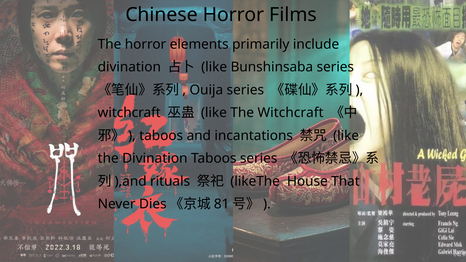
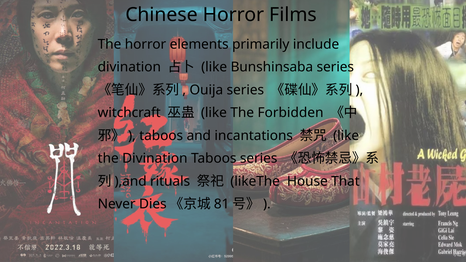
The Witchcraft: Witchcraft -> Forbidden
